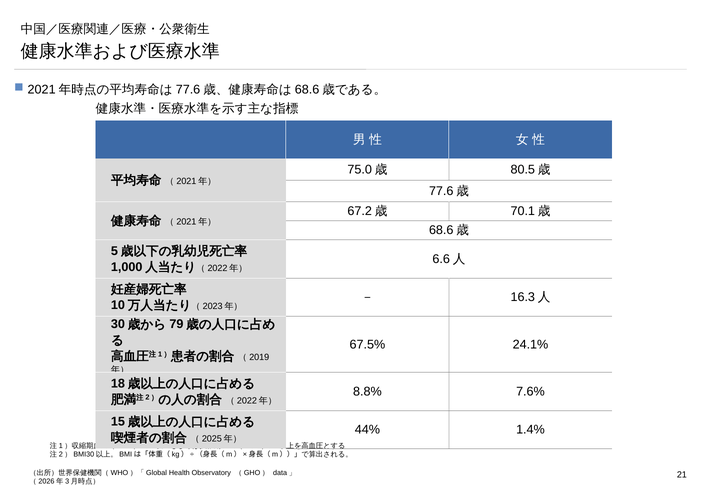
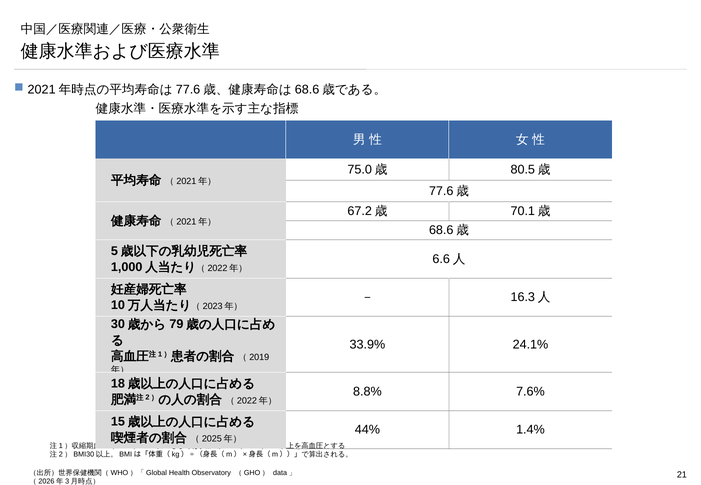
67.5%: 67.5% -> 33.9%
